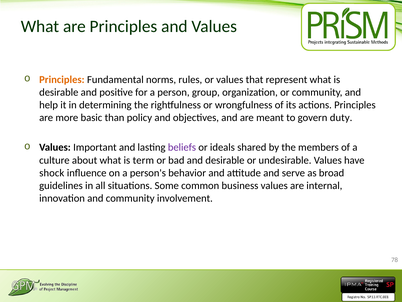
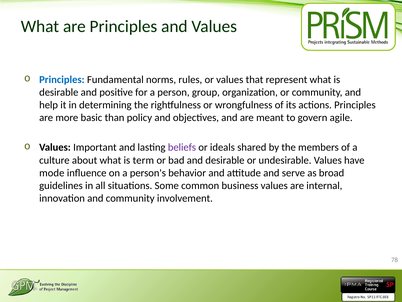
Principles at (62, 79) colour: orange -> blue
duty: duty -> agile
shock: shock -> mode
